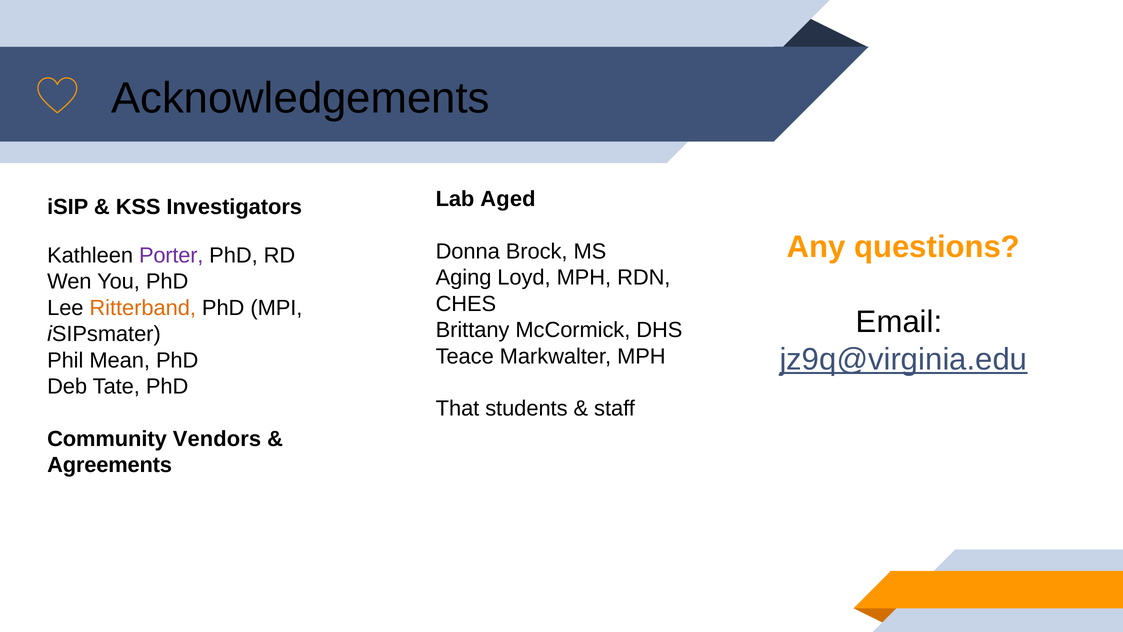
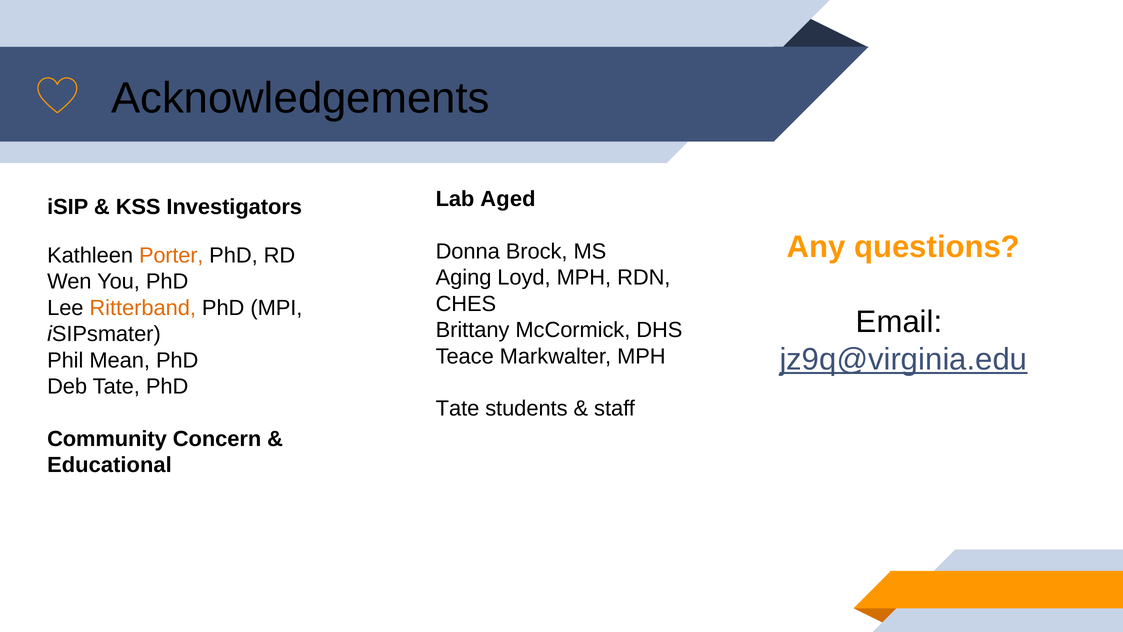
Porter colour: purple -> orange
That at (458, 408): That -> Tate
Vendors: Vendors -> Concern
Agreements: Agreements -> Educational
